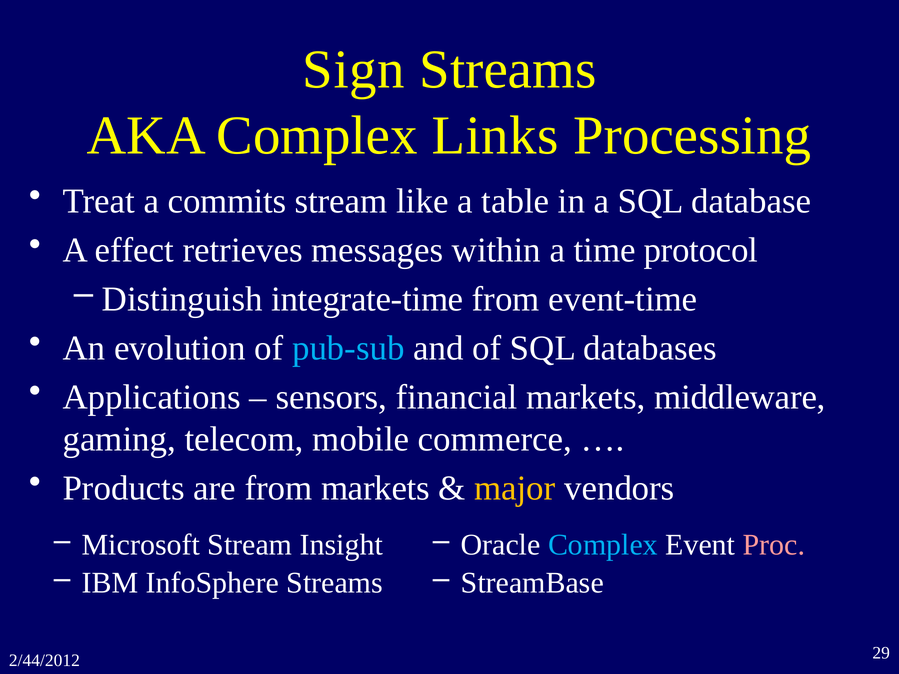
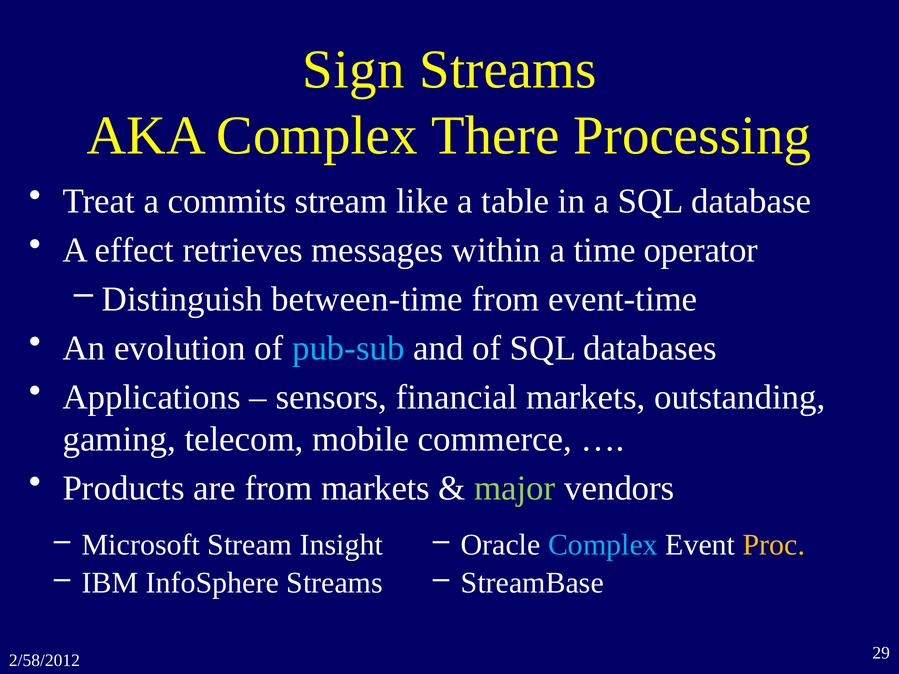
Links: Links -> There
protocol: protocol -> operator
integrate-time: integrate-time -> between-time
middleware: middleware -> outstanding
major colour: yellow -> light green
Proc colour: pink -> yellow
2/44/2012: 2/44/2012 -> 2/58/2012
